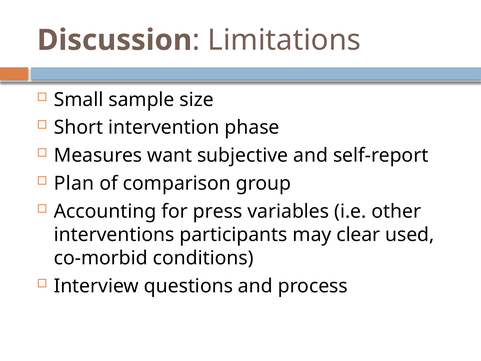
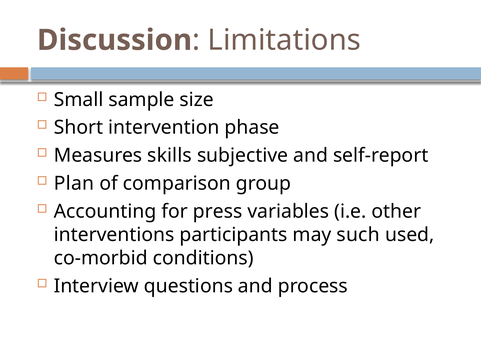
want: want -> skills
clear: clear -> such
